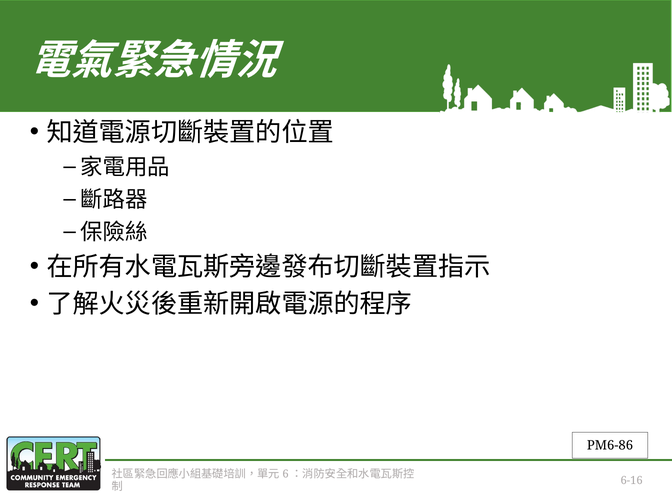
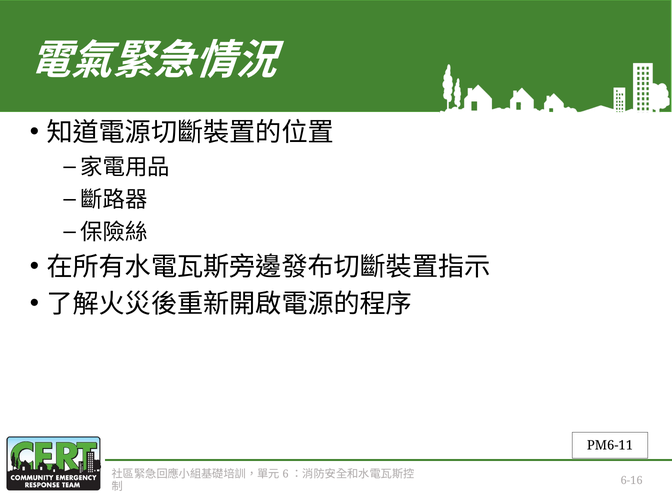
PM6-86: PM6-86 -> PM6-11
